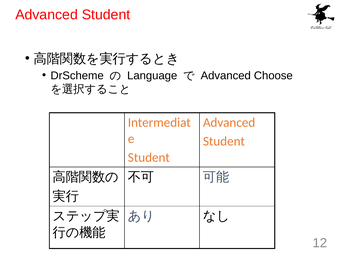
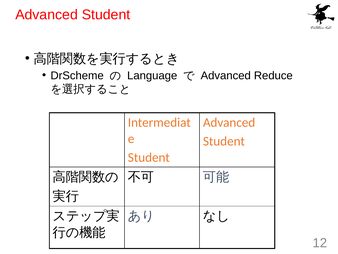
Choose: Choose -> Reduce
